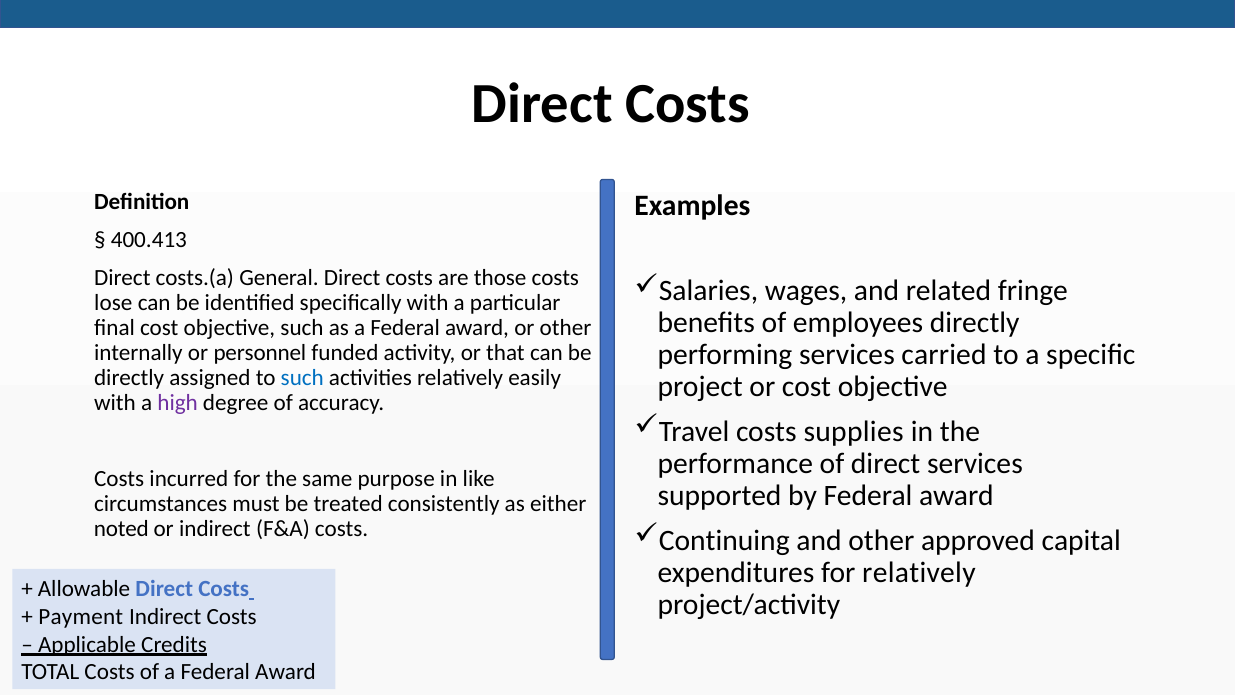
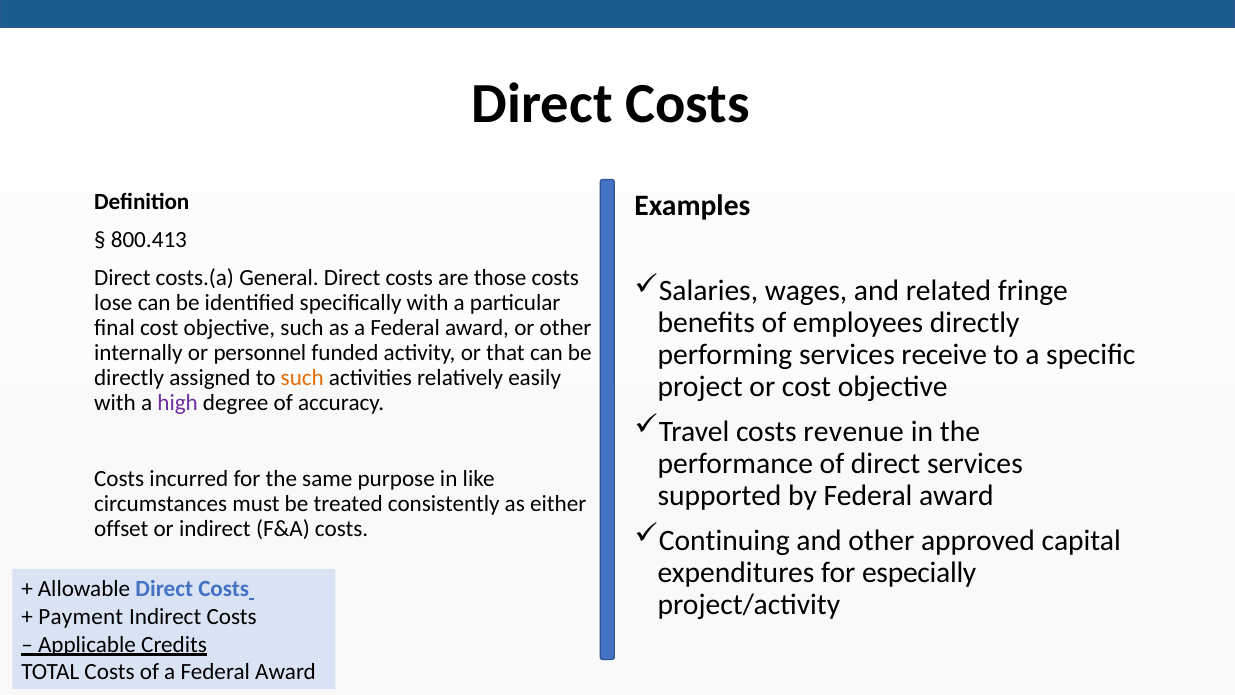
400.413: 400.413 -> 800.413
carried: carried -> receive
such at (302, 378) colour: blue -> orange
supplies: supplies -> revenue
noted: noted -> offset
for relatively: relatively -> especially
